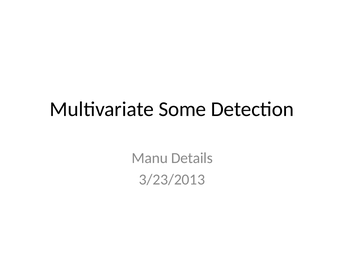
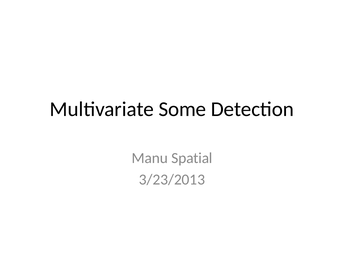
Details: Details -> Spatial
